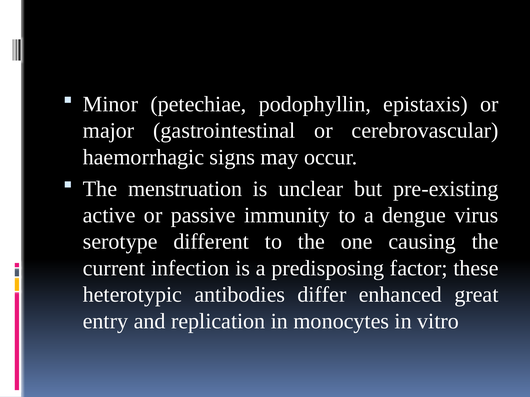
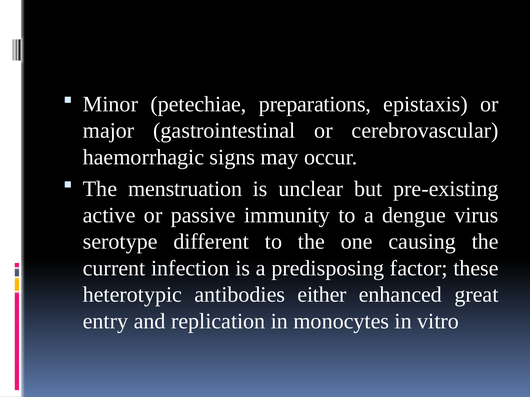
podophyllin: podophyllin -> preparations
differ: differ -> either
